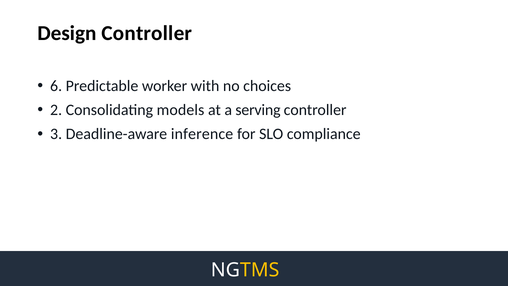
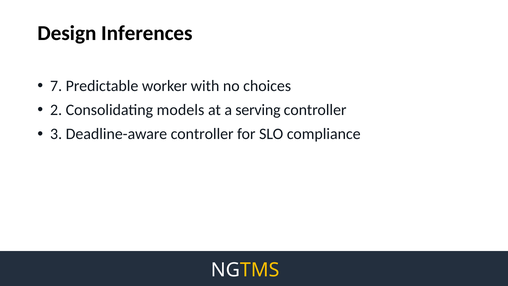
Design Controller: Controller -> Inferences
6: 6 -> 7
Deadline-aware inference: inference -> controller
